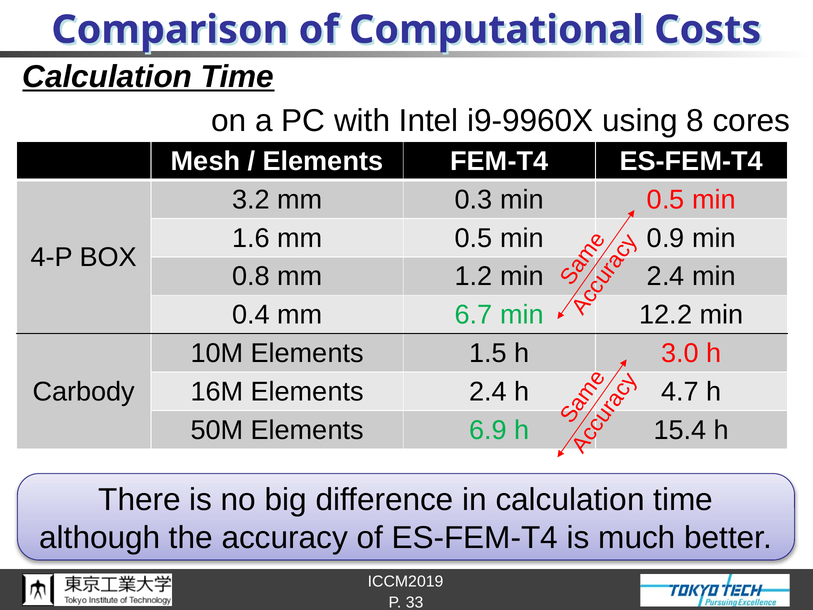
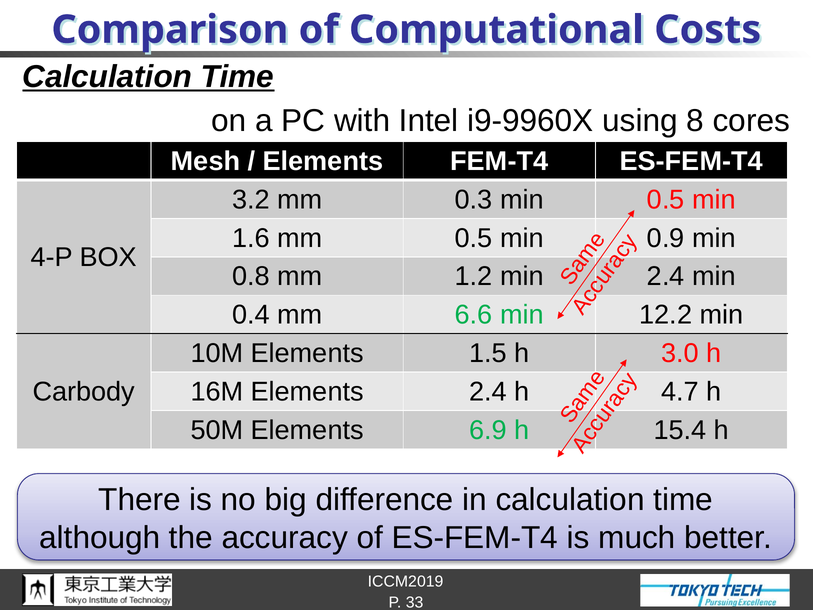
6.7: 6.7 -> 6.6
